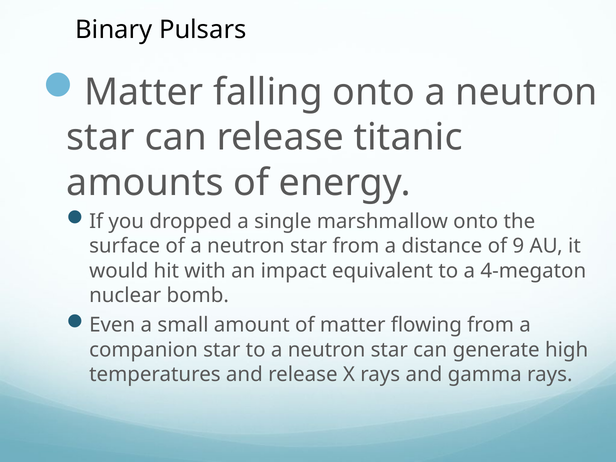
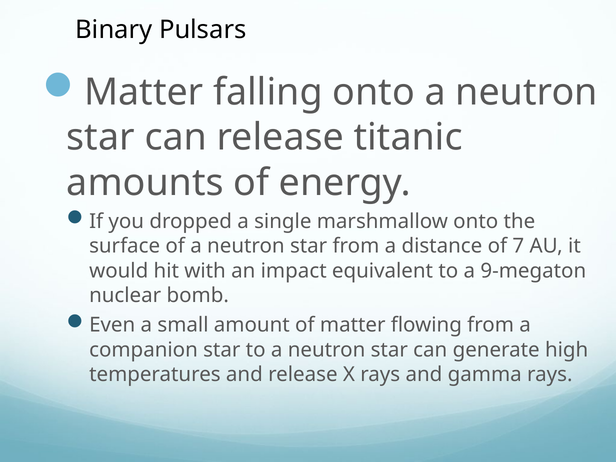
9: 9 -> 7
4-megaton: 4-megaton -> 9-megaton
